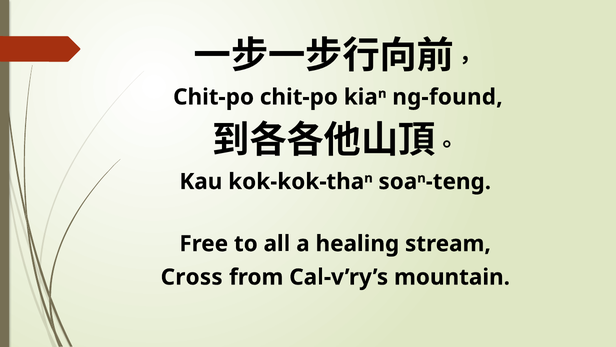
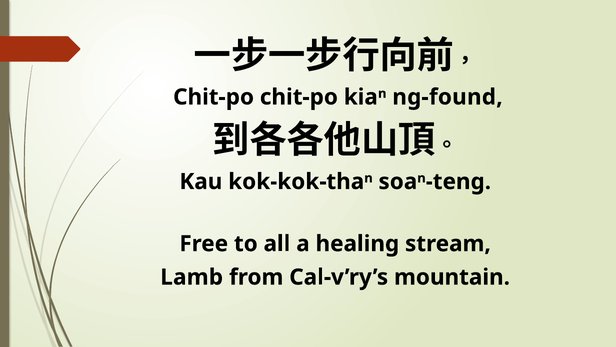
Cross: Cross -> Lamb
